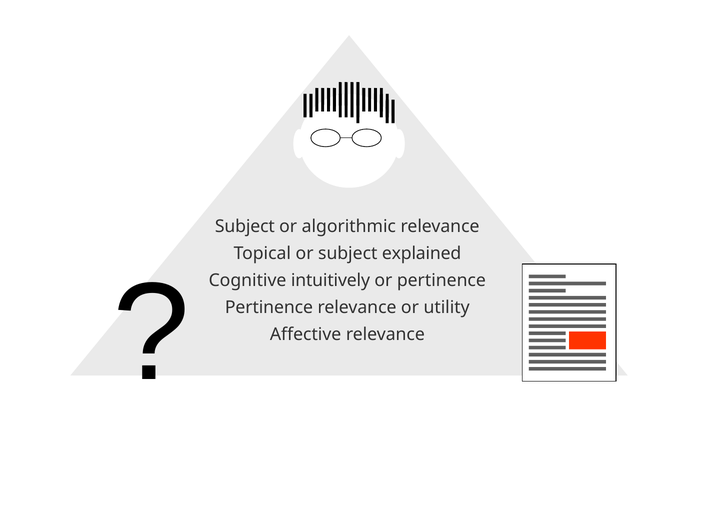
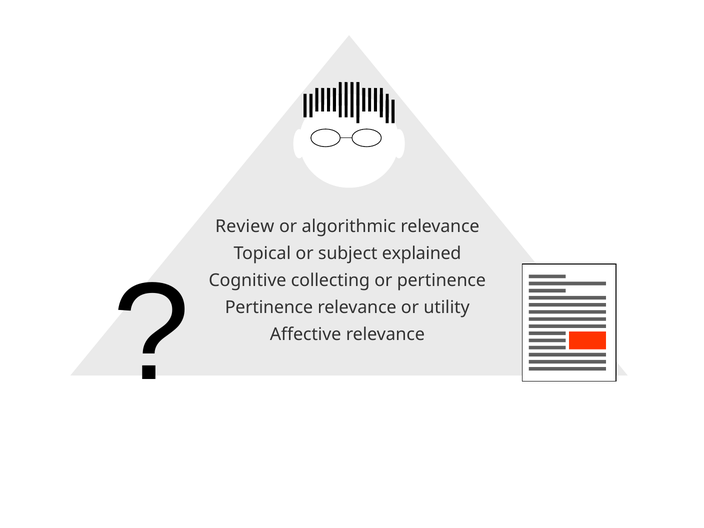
Subject at (245, 226): Subject -> Review
intuitively: intuitively -> collecting
